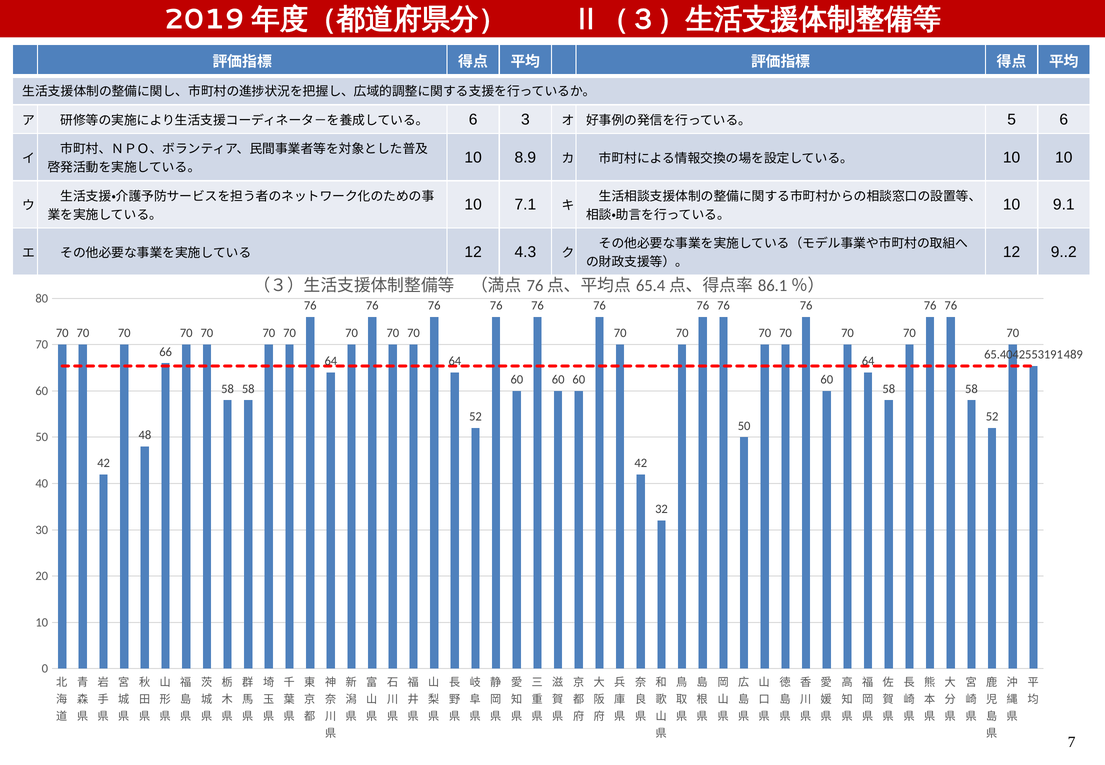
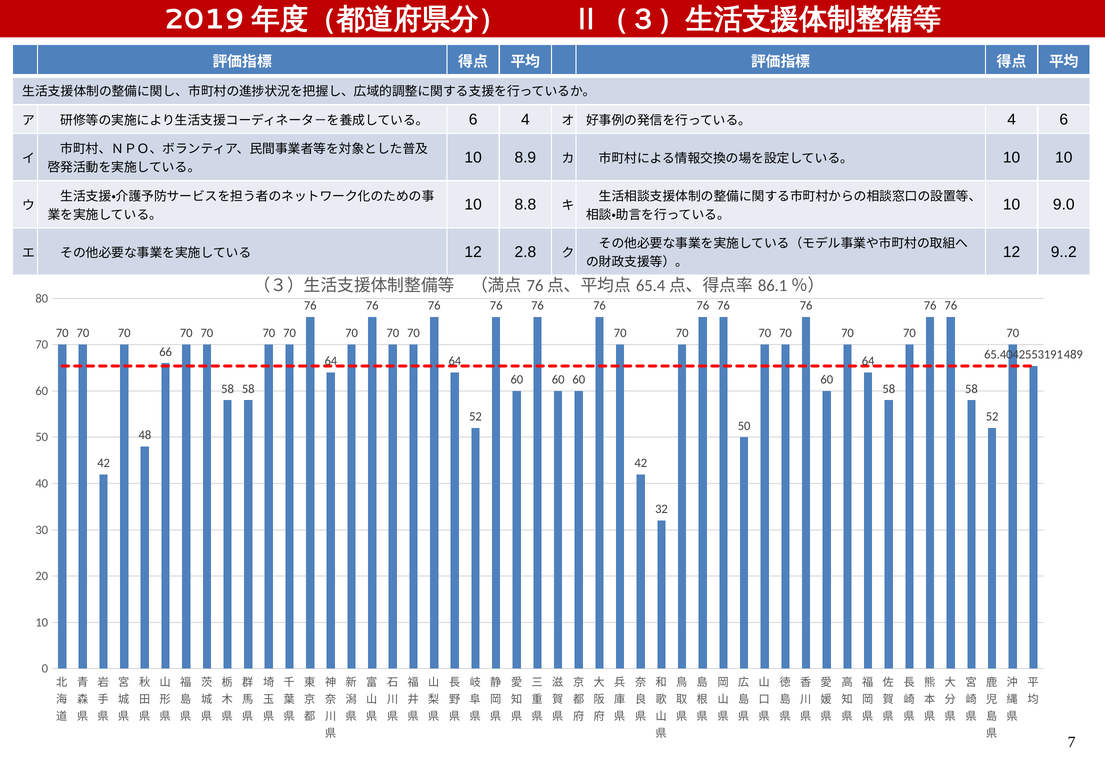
6 3: 3 -> 4
5 at (1012, 119): 5 -> 4
7.1: 7.1 -> 8.8
9.1: 9.1 -> 9.0
4.3: 4.3 -> 2.8
